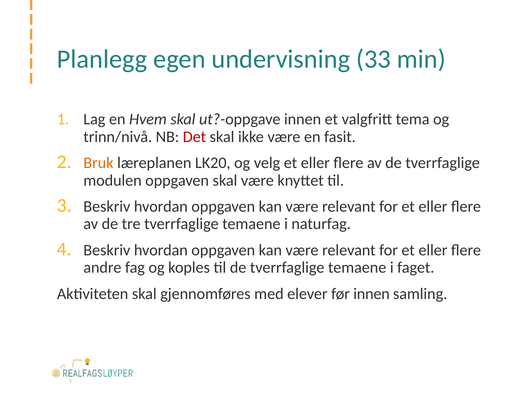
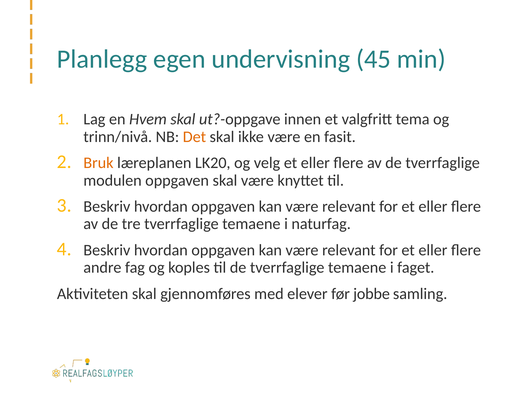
33: 33 -> 45
Det colour: red -> orange
før innen: innen -> jobbe
